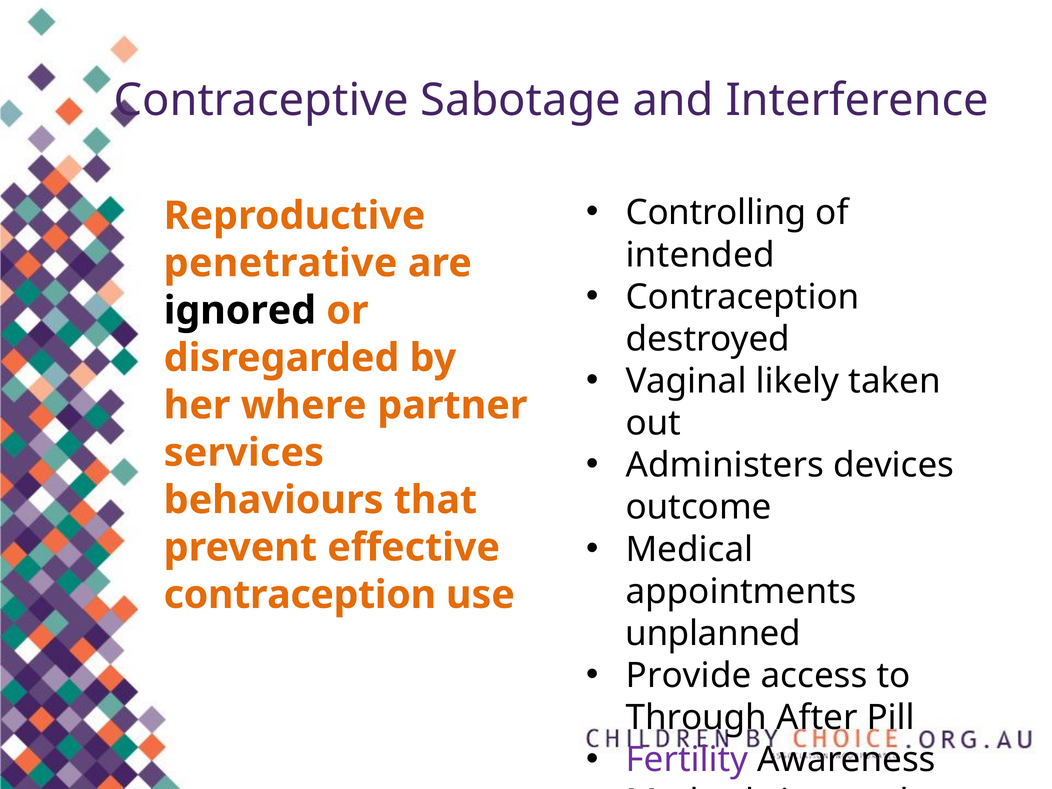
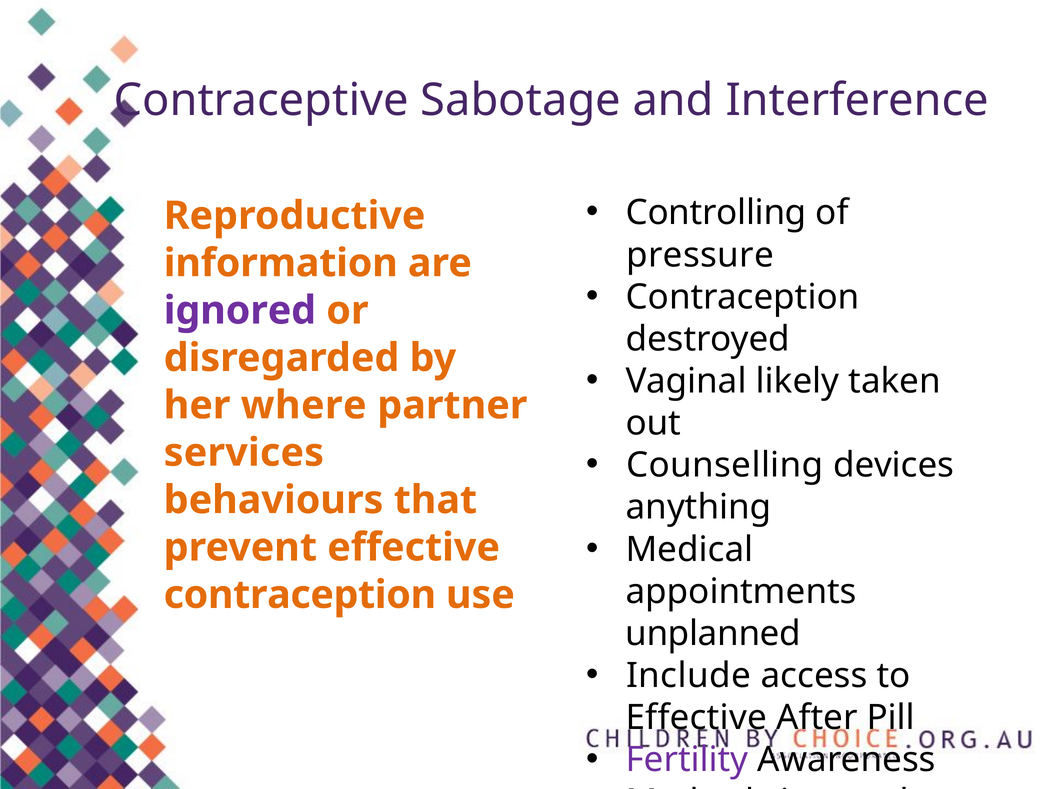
intended: intended -> pressure
penetrative: penetrative -> information
ignored at (240, 311) colour: black -> purple
Administers: Administers -> Counselling
outcome: outcome -> anything
Provide: Provide -> Include
Through at (696, 718): Through -> Effective
